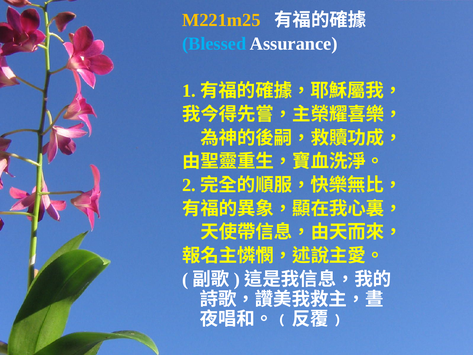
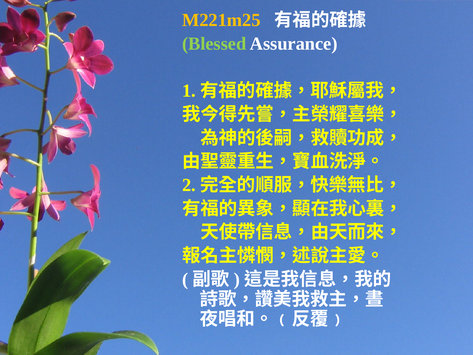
Blessed colour: light blue -> light green
